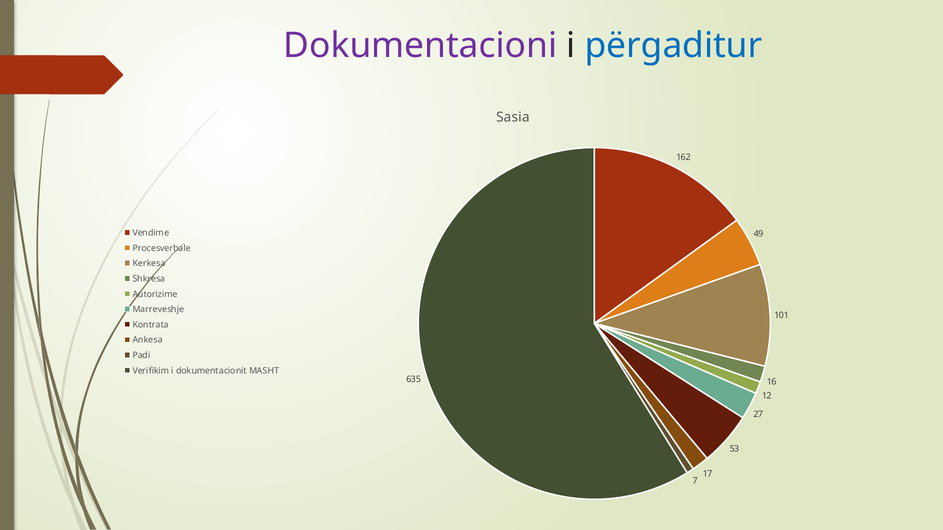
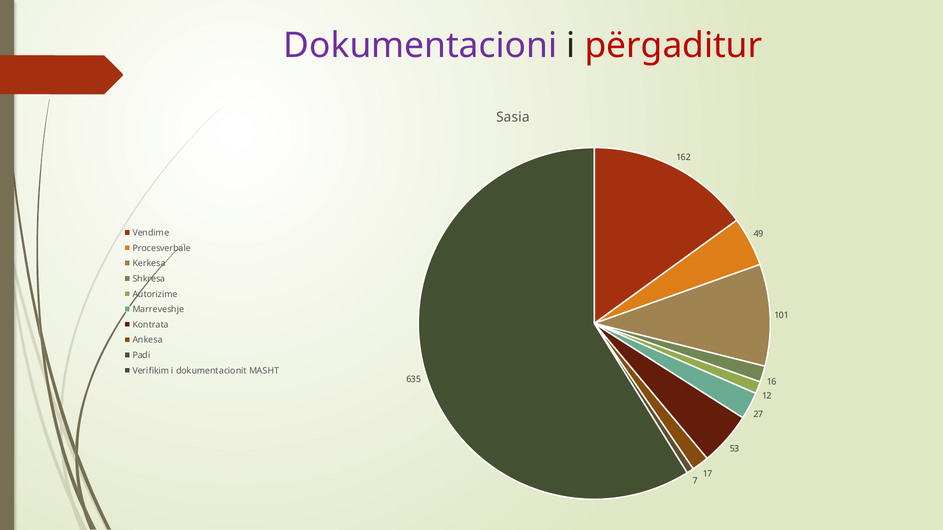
përgaditur colour: blue -> red
